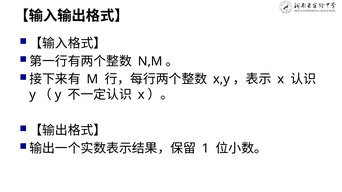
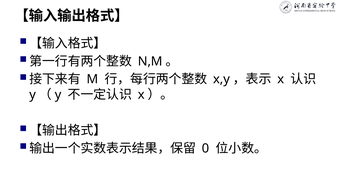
1: 1 -> 0
